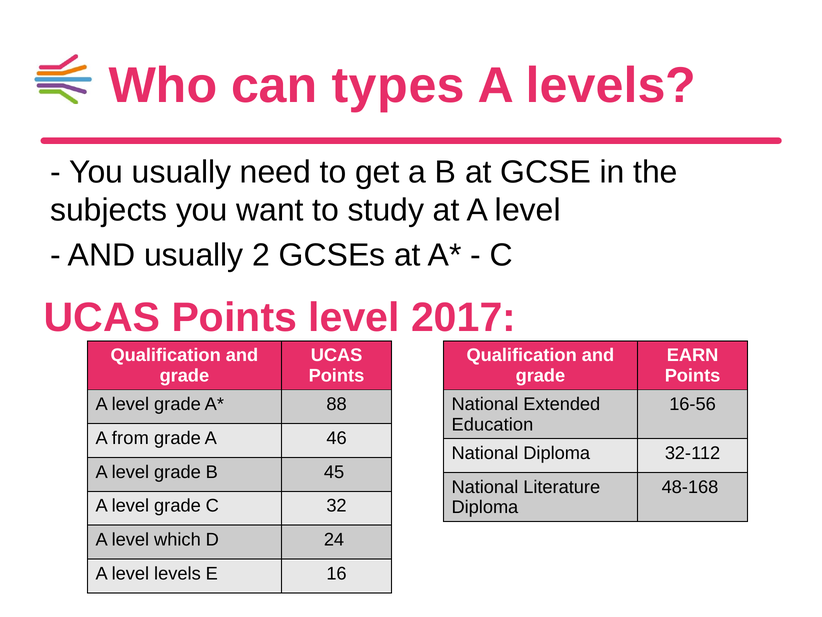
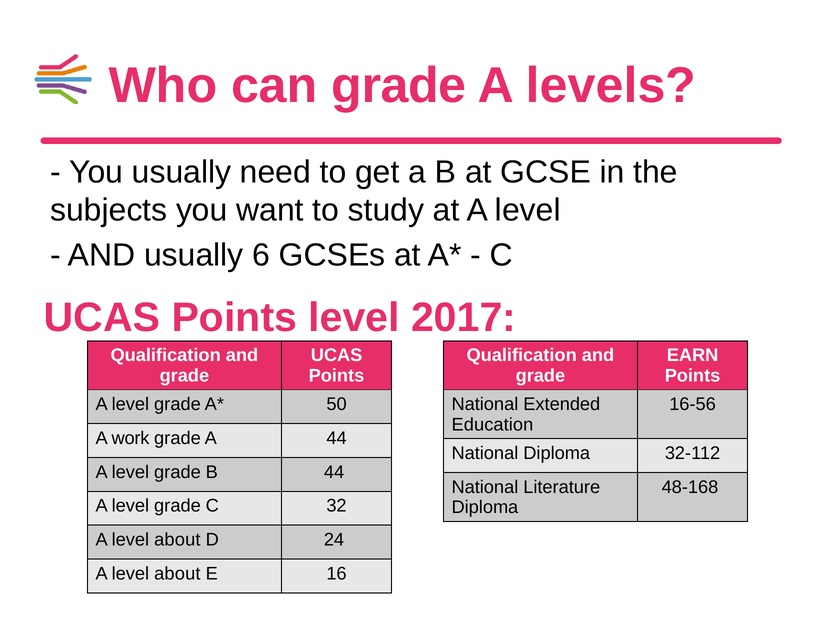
can types: types -> grade
2: 2 -> 6
88: 88 -> 50
from: from -> work
A 46: 46 -> 44
B 45: 45 -> 44
which at (177, 539): which -> about
levels at (177, 573): levels -> about
